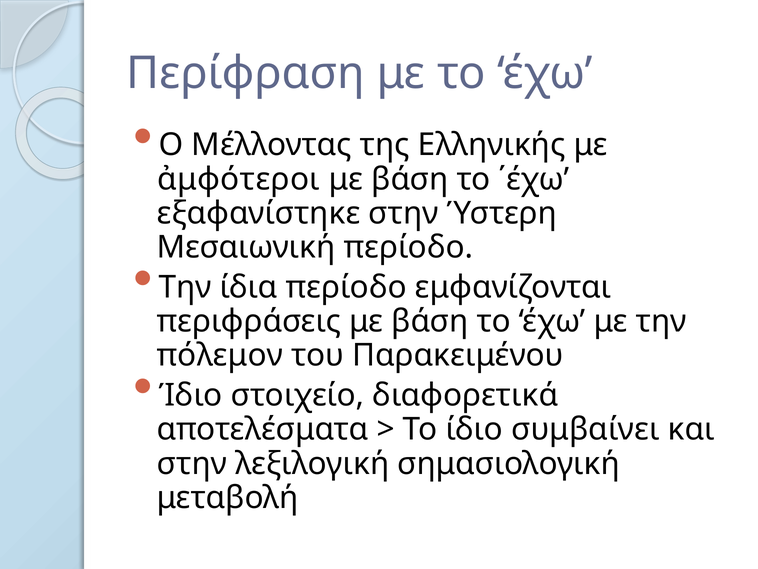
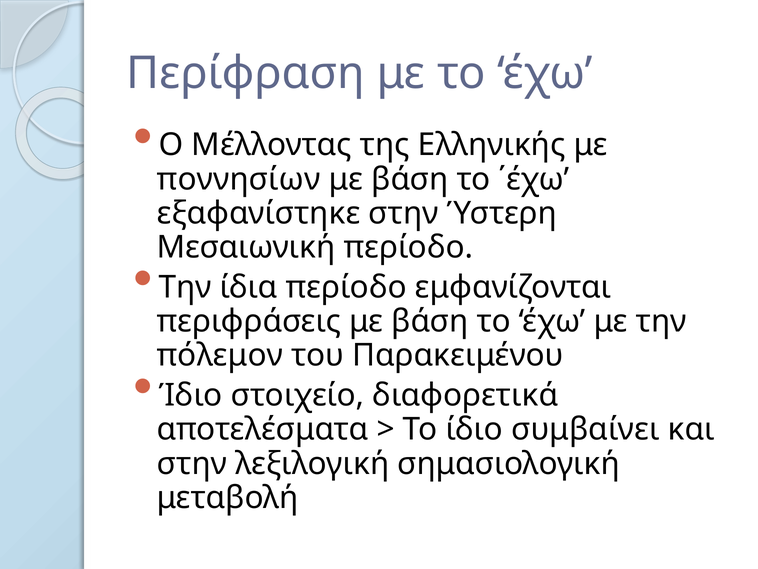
ἀμφότεροι: ἀμφότεροι -> ποννησίων
